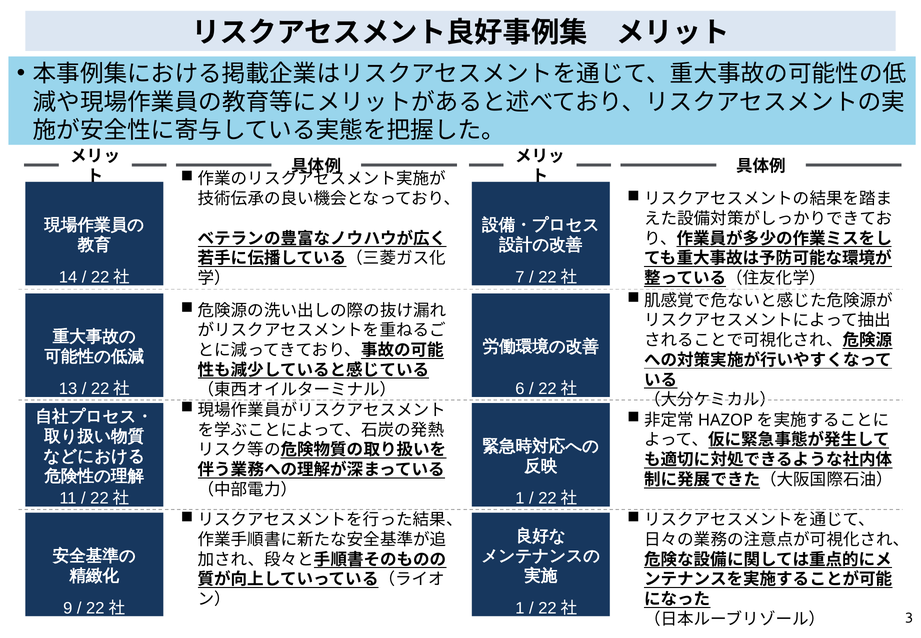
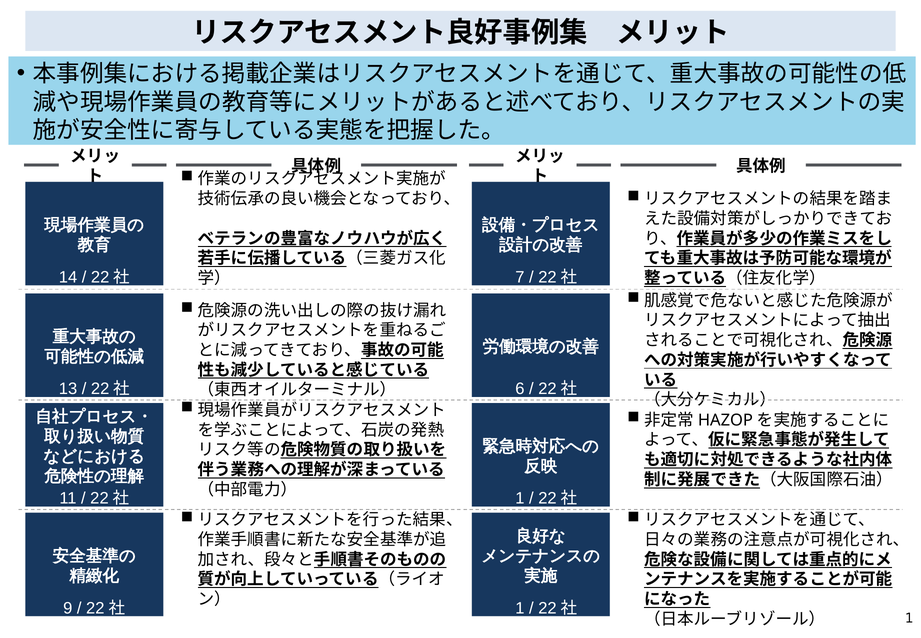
3 at (909, 618): 3 -> 1
